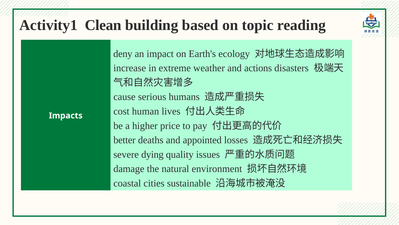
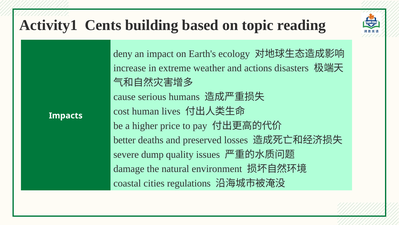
Clean: Clean -> Cents
appointed: appointed -> preserved
dying: dying -> dump
sustainable: sustainable -> regulations
